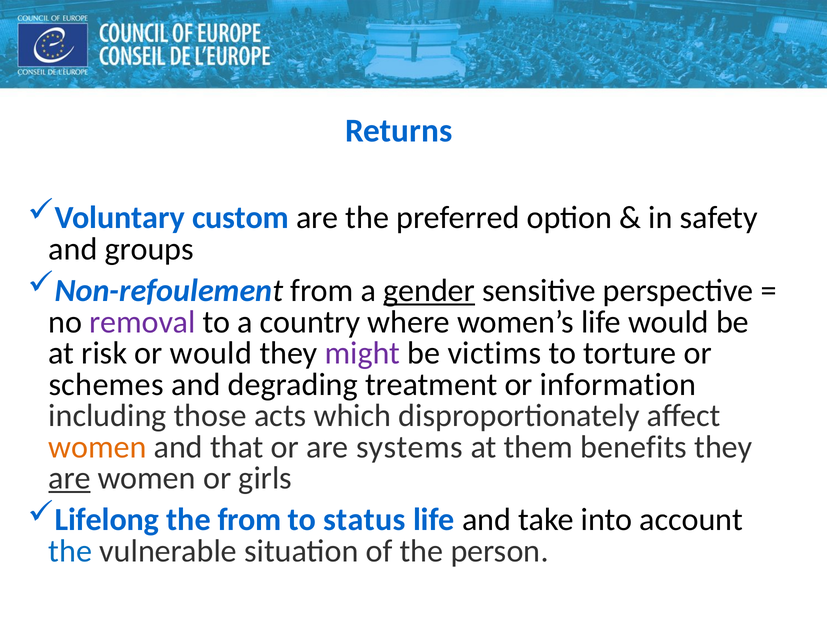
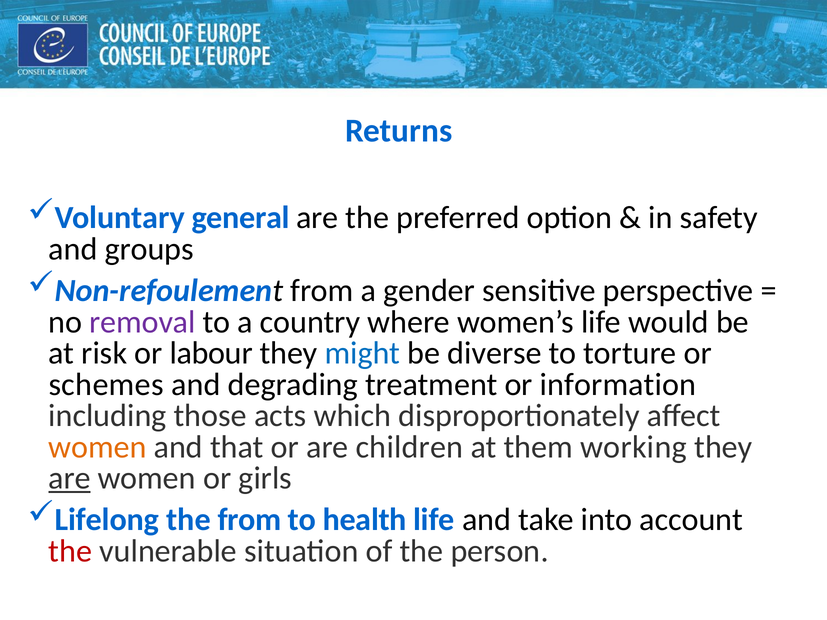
custom: custom -> general
gender underline: present -> none
or would: would -> labour
might colour: purple -> blue
victims: victims -> diverse
systems: systems -> children
benefits: benefits -> working
status: status -> health
the at (70, 551) colour: blue -> red
